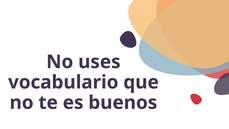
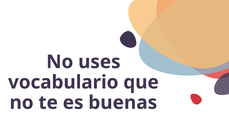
buenos: buenos -> buenas
